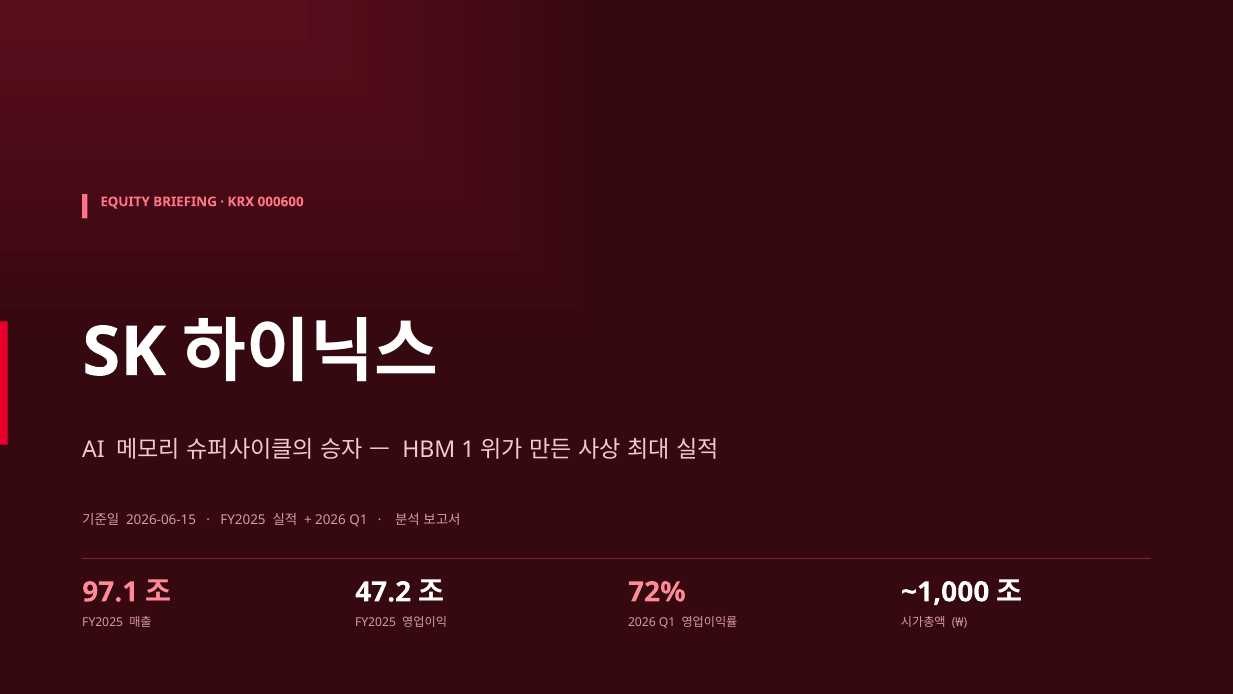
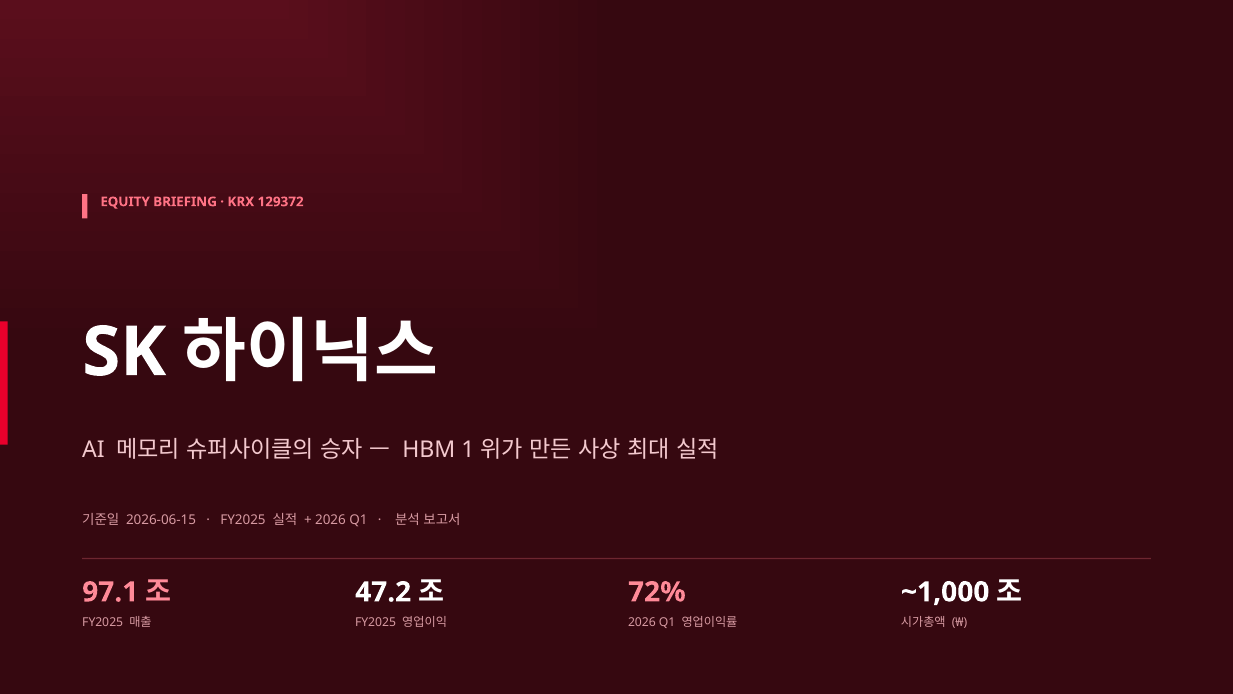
000600: 000600 -> 129372
